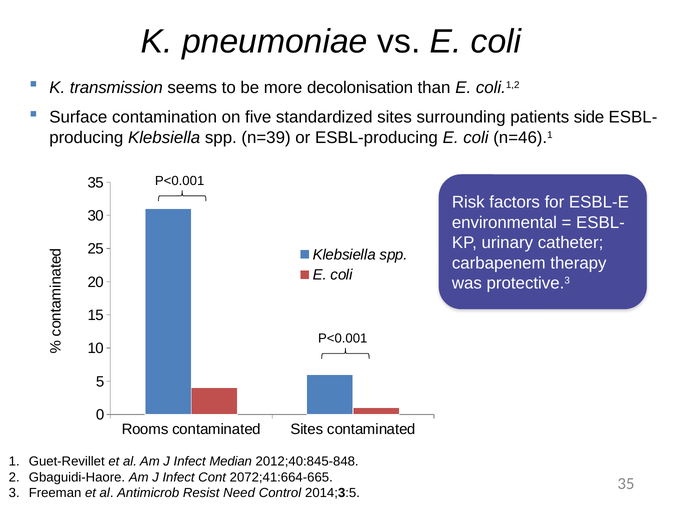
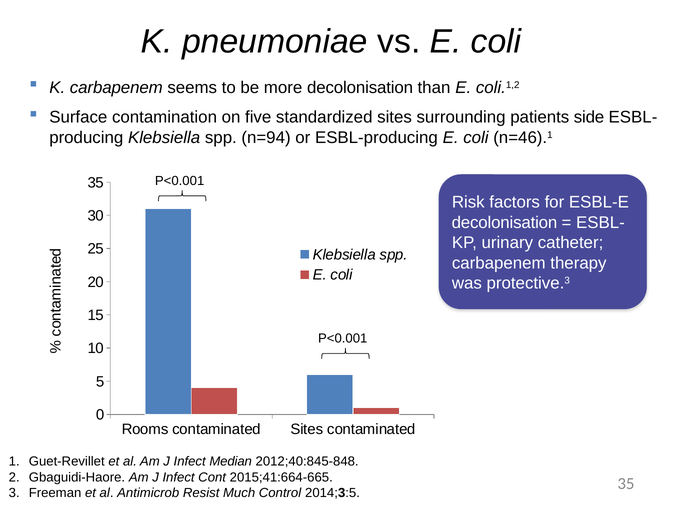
K transmission: transmission -> carbapenem
n=39: n=39 -> n=94
environmental at (504, 223): environmental -> decolonisation
2072;41:664-665: 2072;41:664-665 -> 2015;41:664-665
Need: Need -> Much
